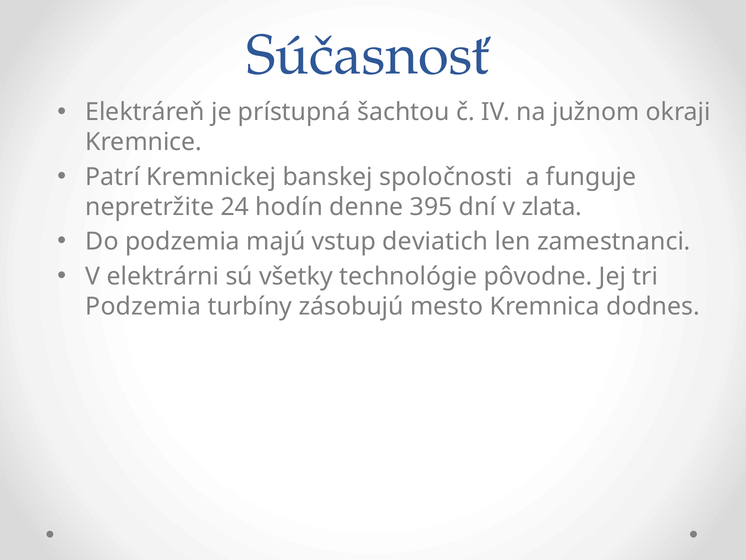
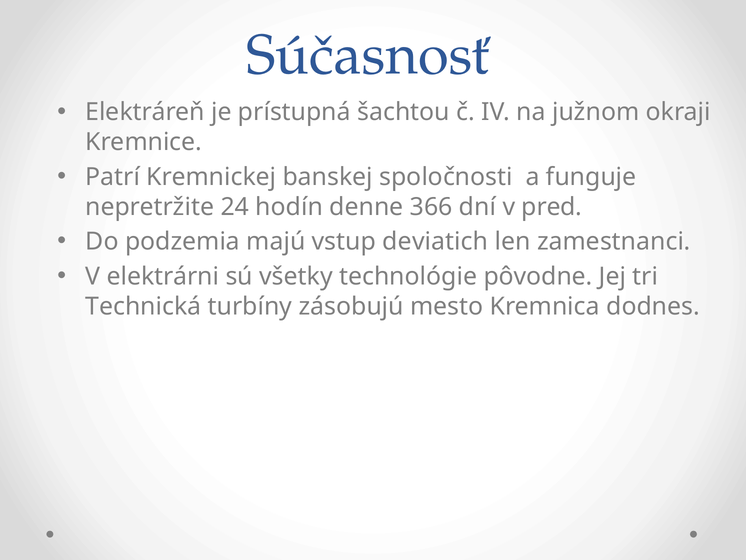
395: 395 -> 366
zlata: zlata -> pred
Podzemia at (143, 306): Podzemia -> Technická
